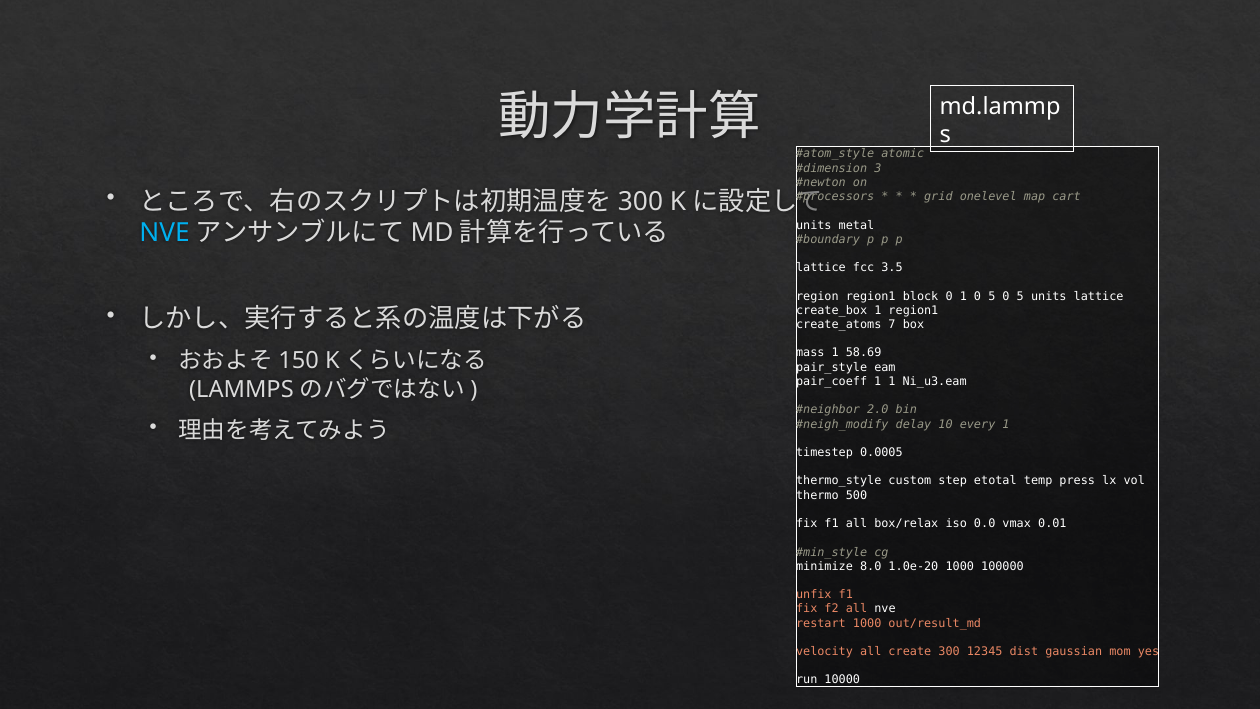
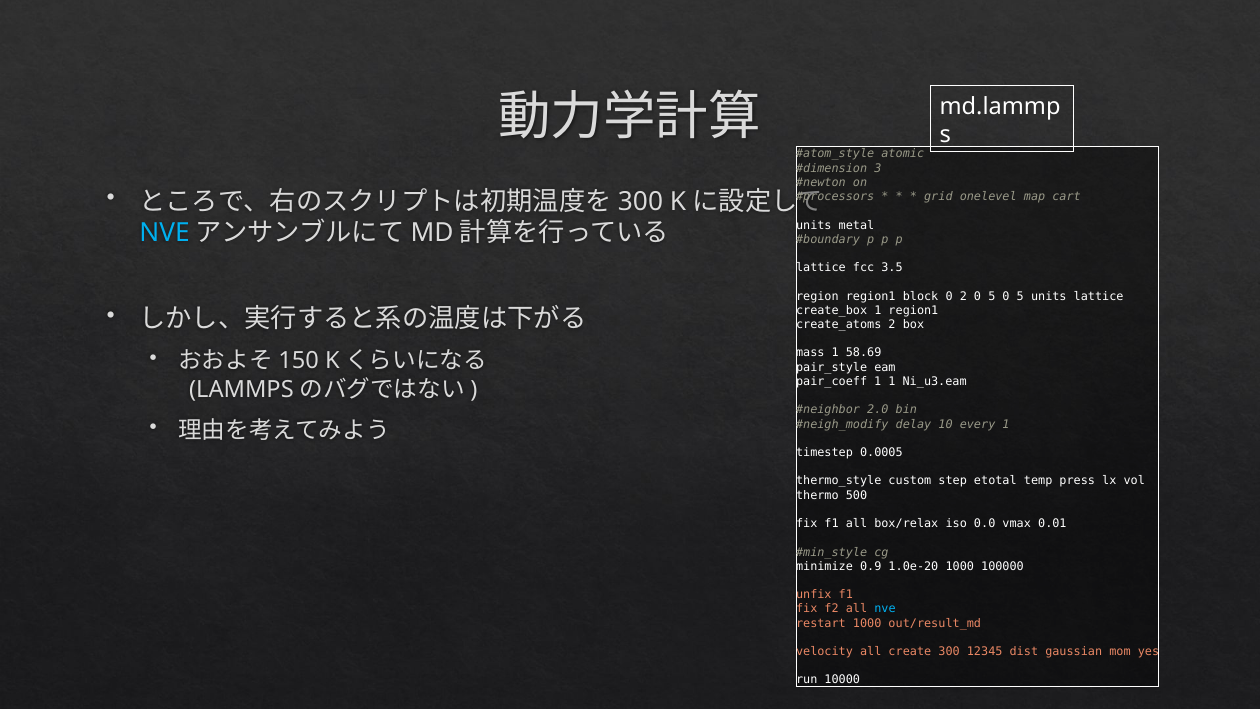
0 1: 1 -> 2
create_atoms 7: 7 -> 2
8.0: 8.0 -> 0.9
nve at (885, 609) colour: white -> light blue
